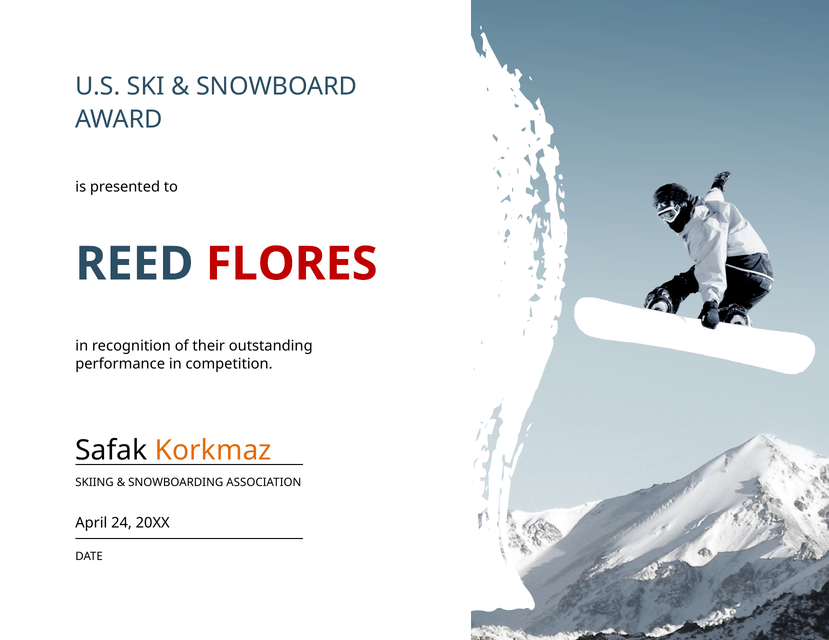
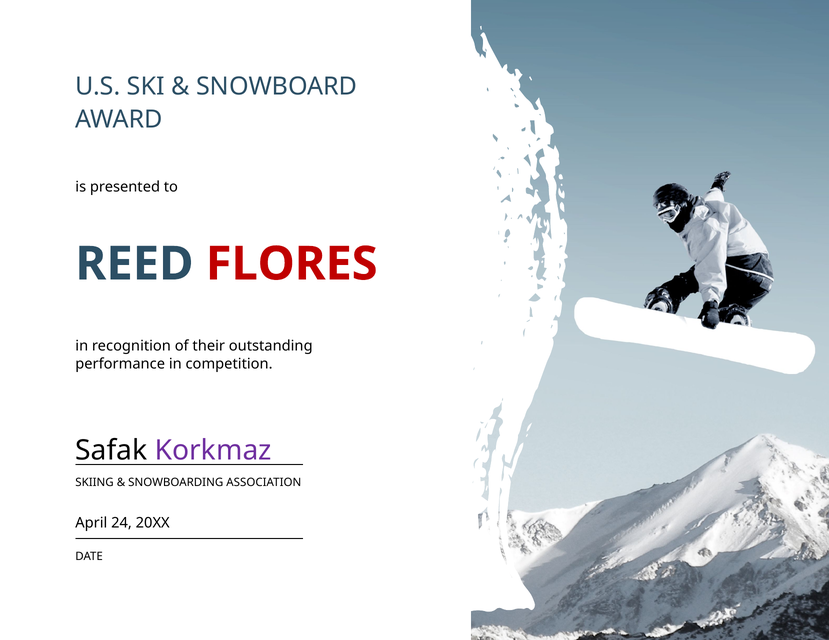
Korkmaz colour: orange -> purple
